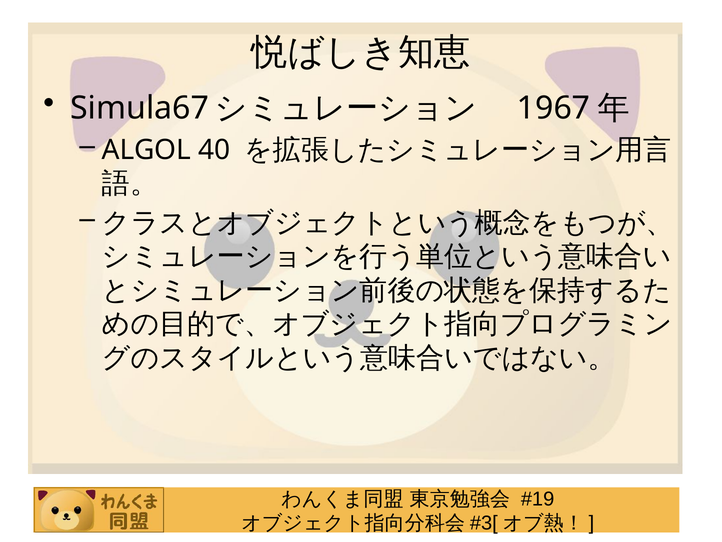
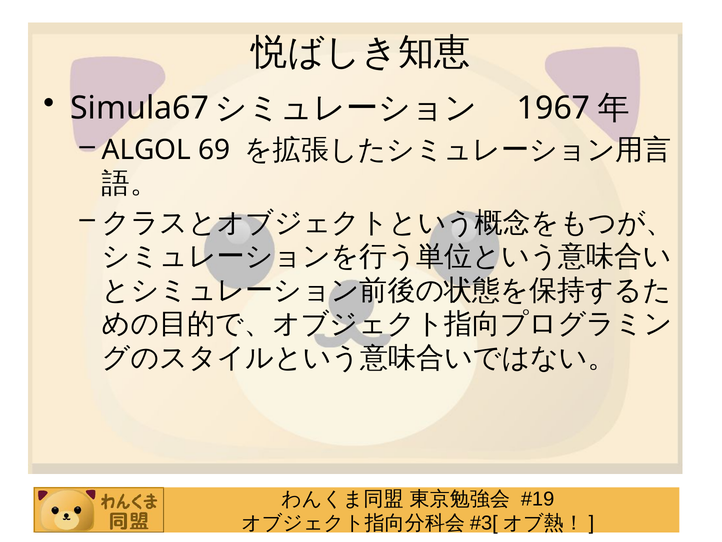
40: 40 -> 69
